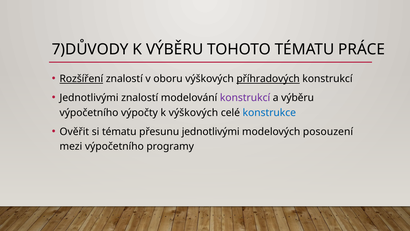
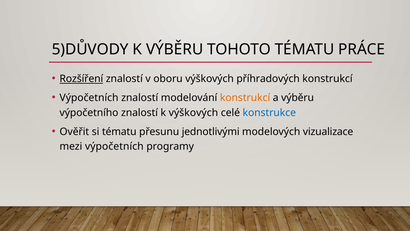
7)DŮVODY: 7)DŮVODY -> 5)DŮVODY
příhradových underline: present -> none
Jednotlivými at (89, 98): Jednotlivými -> Výpočetních
konstrukcí at (245, 98) colour: purple -> orange
výpočetního výpočty: výpočty -> znalostí
posouzení: posouzení -> vizualizace
mezi výpočetního: výpočetního -> výpočetních
